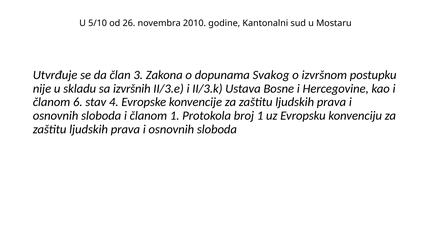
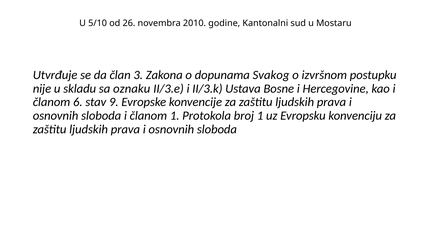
izvršnih: izvršnih -> oznaku
4: 4 -> 9
